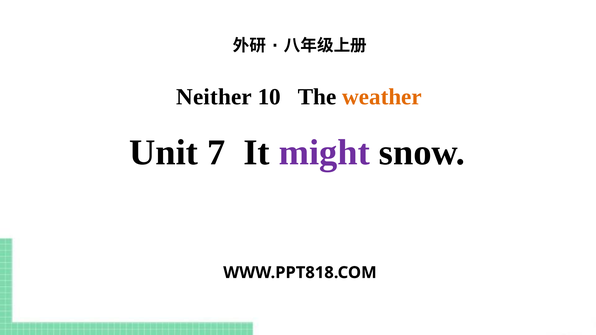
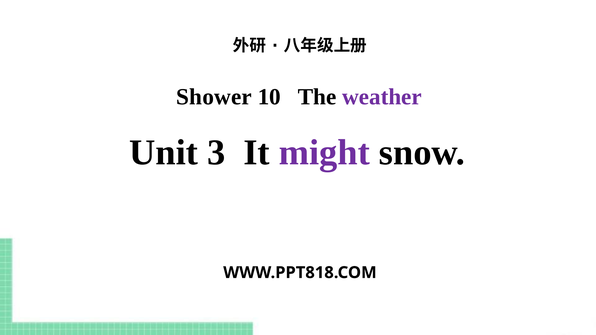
Neither: Neither -> Shower
weather colour: orange -> purple
7: 7 -> 3
